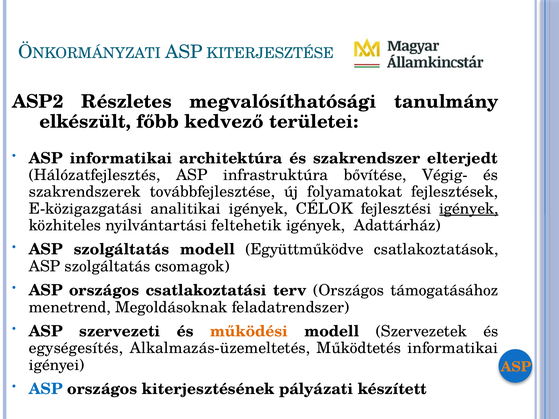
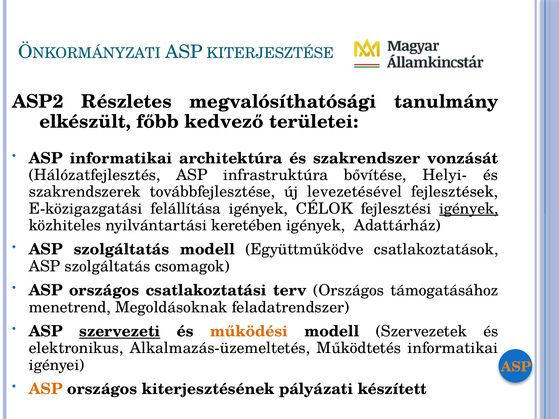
elterjedt: elterjedt -> vonzását
Végig-: Végig- -> Helyi-
folyamatokat: folyamatokat -> levezetésével
analitikai: analitikai -> felállítása
feltehetik: feltehetik -> keretében
szervezeti underline: none -> present
egységesítés: egységesítés -> elektronikus
ASP at (46, 389) colour: blue -> orange
